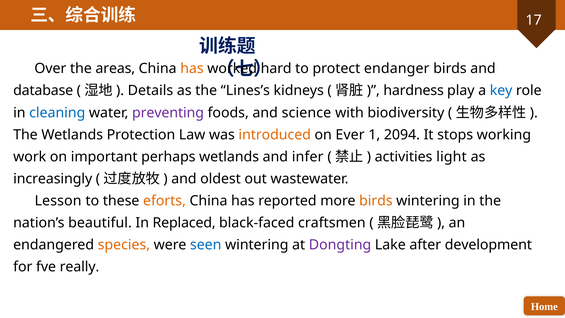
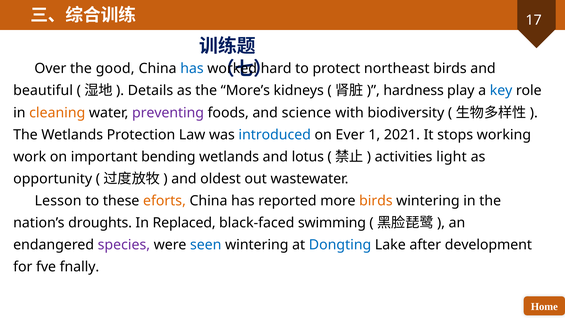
areas: areas -> good
has at (192, 69) colour: orange -> blue
endanger: endanger -> northeast
database: database -> beautiful
Lines’s: Lines’s -> More’s
cleaning colour: blue -> orange
introduced colour: orange -> blue
2094: 2094 -> 2021
perhaps: perhaps -> bending
infer: infer -> lotus
increasingly: increasingly -> opportunity
beautiful: beautiful -> droughts
craftsmen: craftsmen -> swimming
species colour: orange -> purple
Dongting colour: purple -> blue
really: really -> fnally
